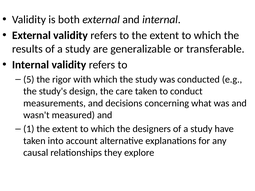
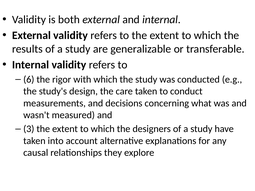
5: 5 -> 6
1: 1 -> 3
